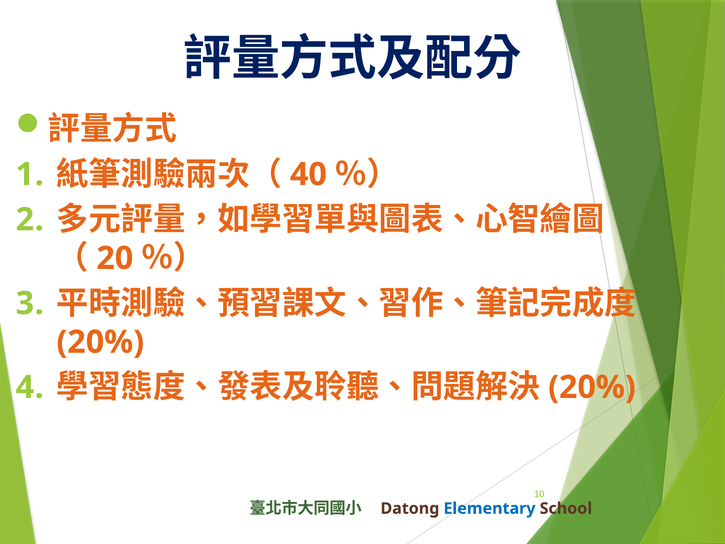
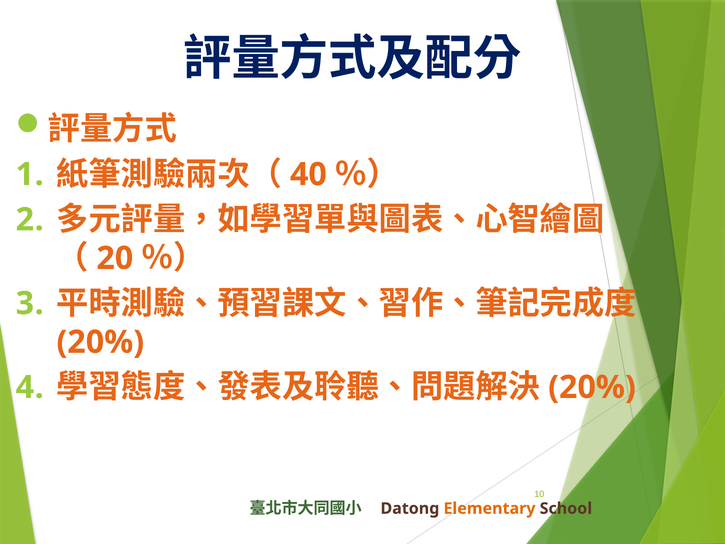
Elementary colour: blue -> orange
